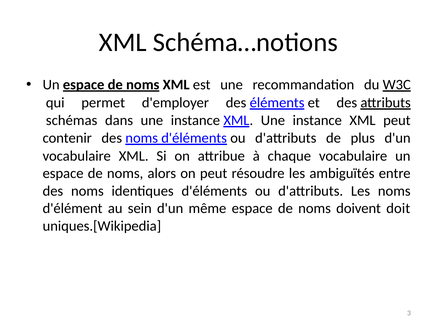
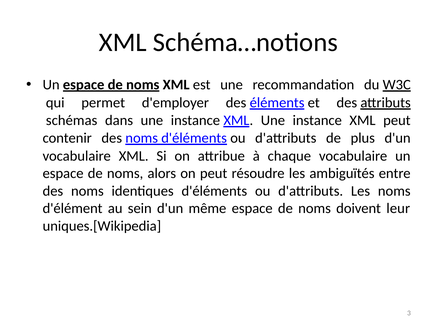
doit: doit -> leur
